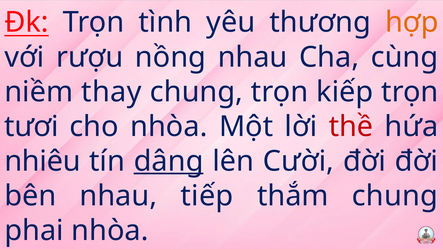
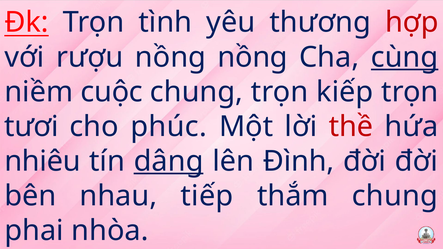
hợp colour: orange -> red
nồng nhau: nhau -> nồng
cùng underline: none -> present
thay: thay -> cuộc
cho nhòa: nhòa -> phúc
Cười: Cười -> Đình
